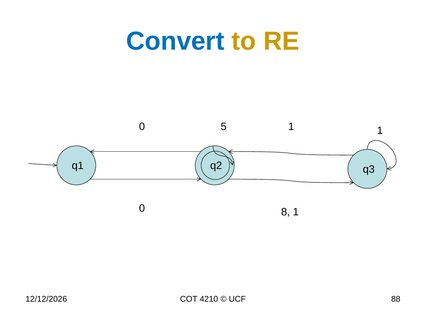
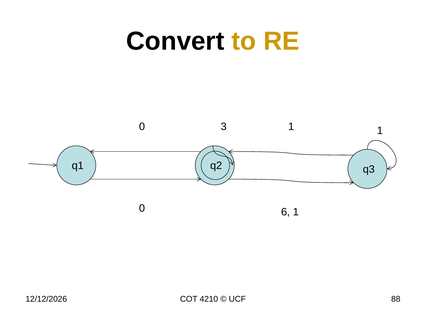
Convert colour: blue -> black
5: 5 -> 3
8: 8 -> 6
